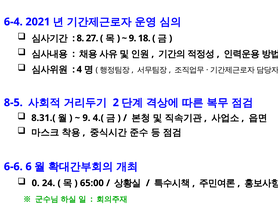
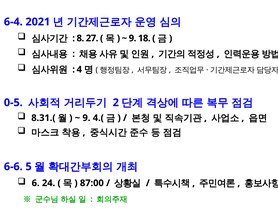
8-5: 8-5 -> 0-5
6: 6 -> 5
0: 0 -> 6
65:00: 65:00 -> 87:00
